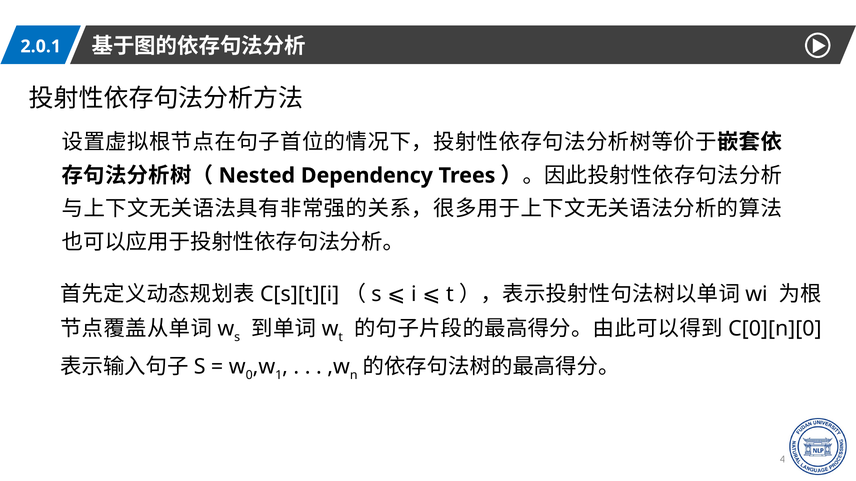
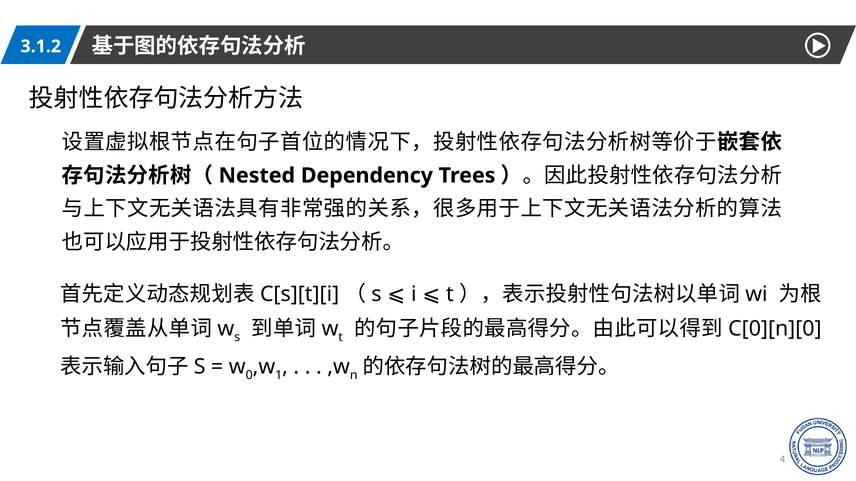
2.0.1: 2.0.1 -> 3.1.2
